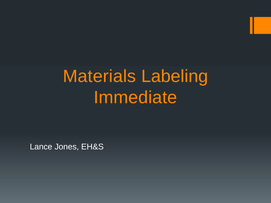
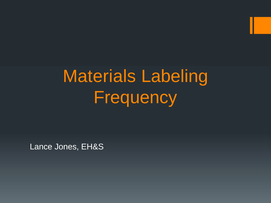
Immediate: Immediate -> Frequency
